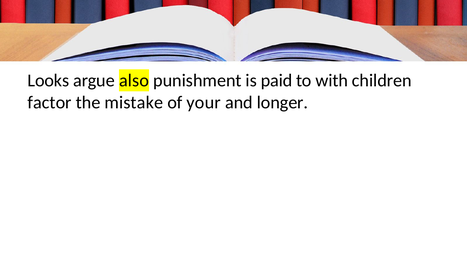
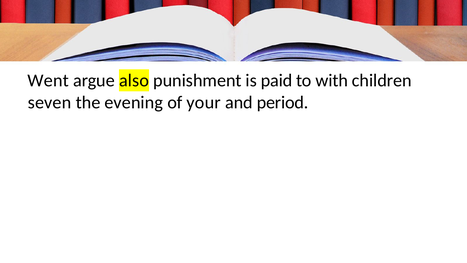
Looks: Looks -> Went
factor: factor -> seven
mistake: mistake -> evening
longer: longer -> period
